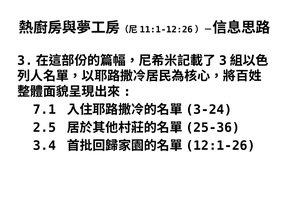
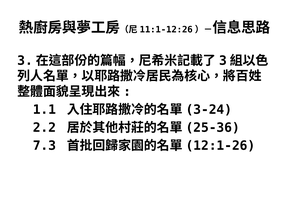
7.1: 7.1 -> 1.1
2.5: 2.5 -> 2.2
3.4: 3.4 -> 7.3
